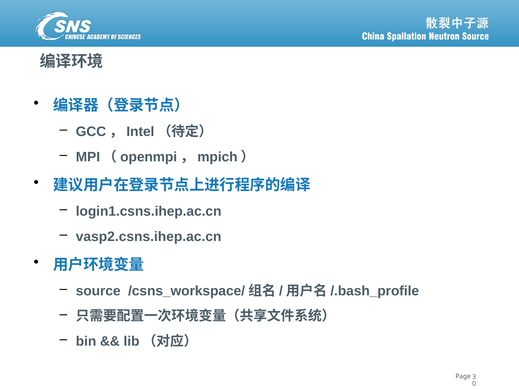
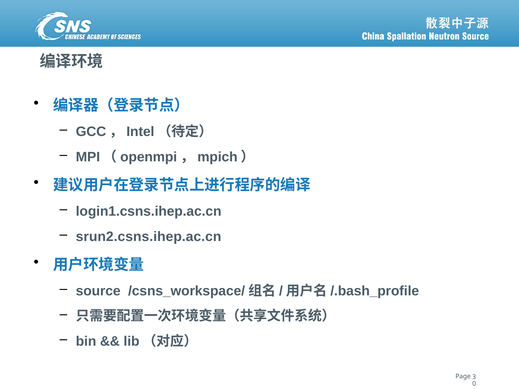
vasp2.csns.ihep.ac.cn: vasp2.csns.ihep.ac.cn -> srun2.csns.ihep.ac.cn
